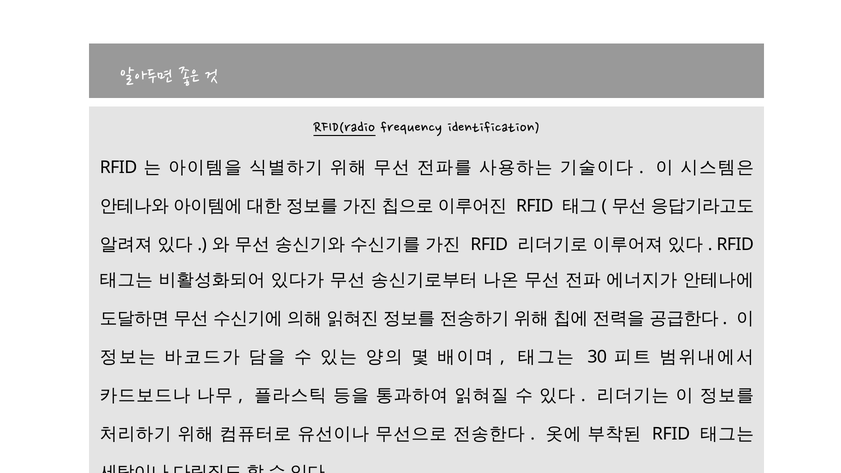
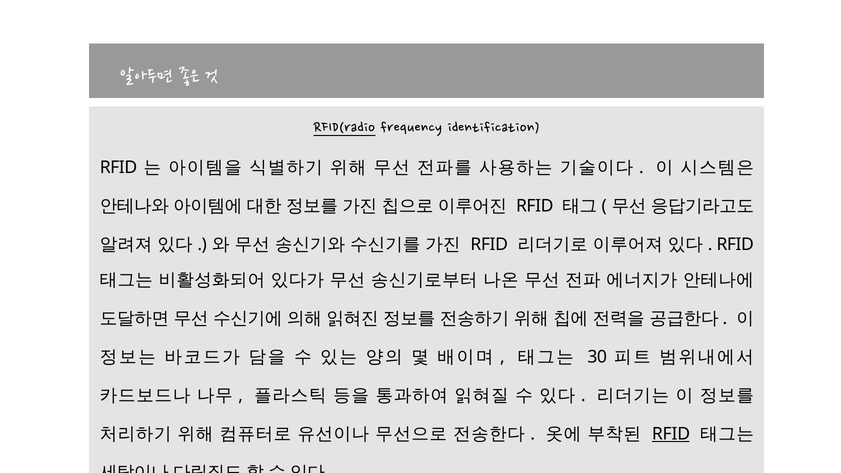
RFID at (671, 434) underline: none -> present
